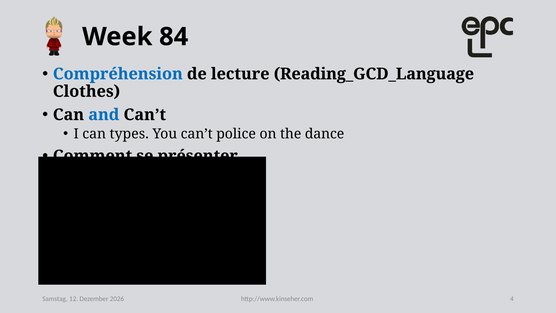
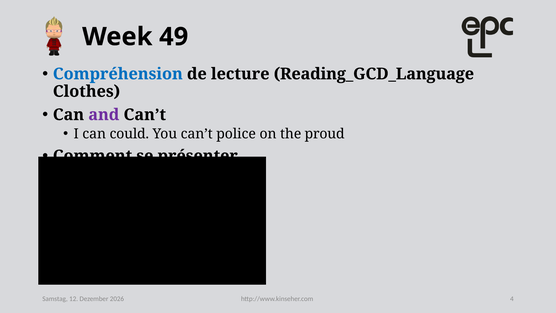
84: 84 -> 49
and colour: blue -> purple
types: types -> could
dance: dance -> proud
